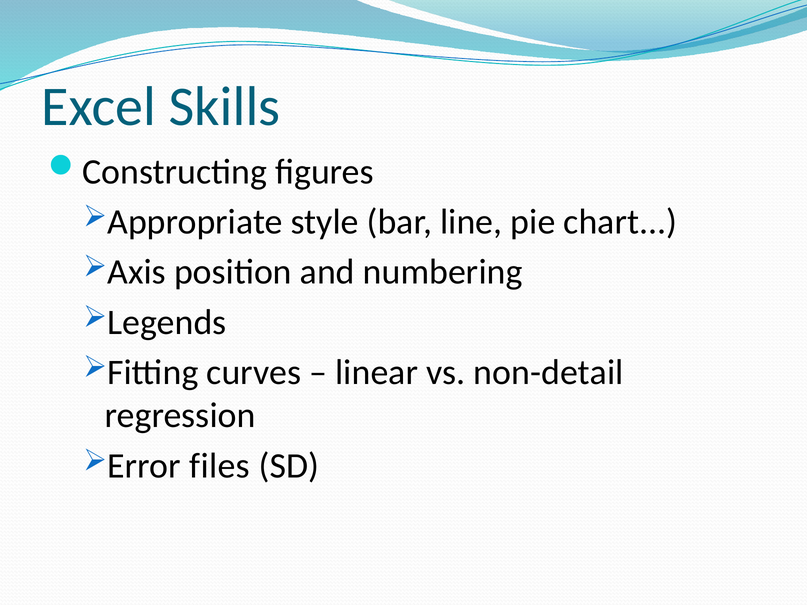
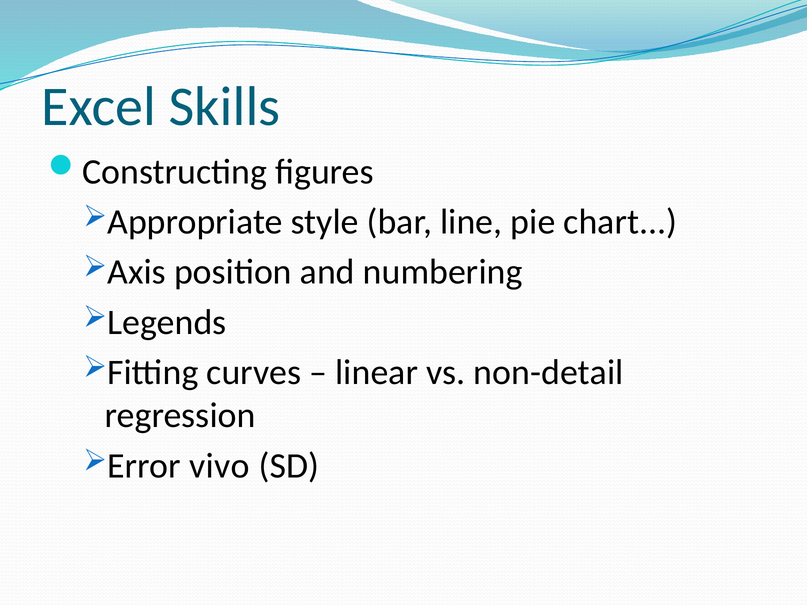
files: files -> vivo
